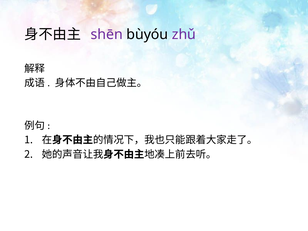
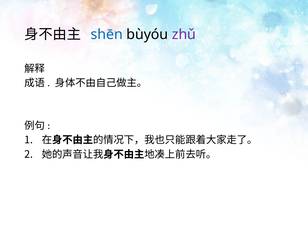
shēn colour: purple -> blue
